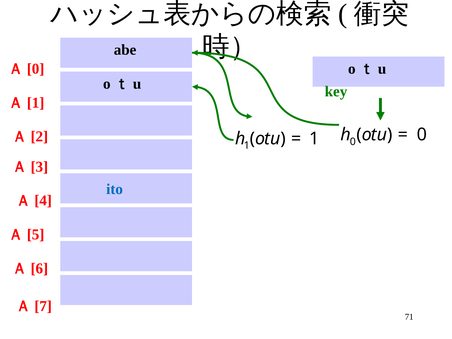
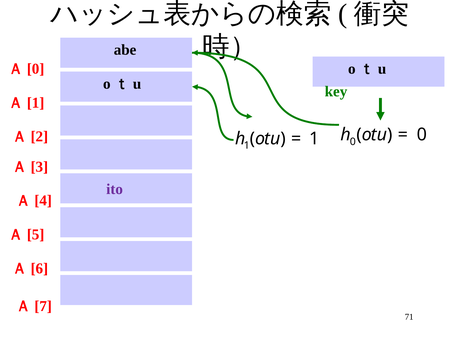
ito colour: blue -> purple
